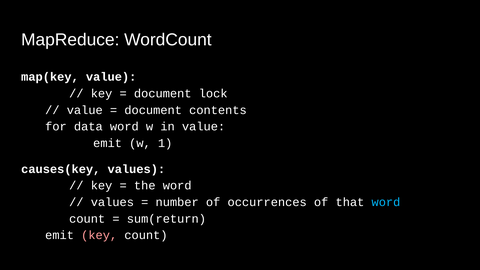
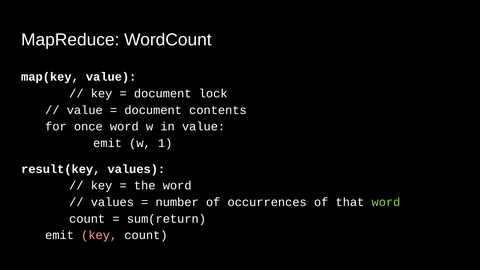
data: data -> once
causes(key: causes(key -> result(key
word at (386, 202) colour: light blue -> light green
